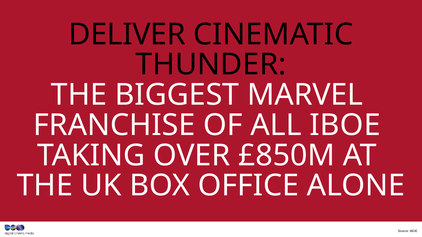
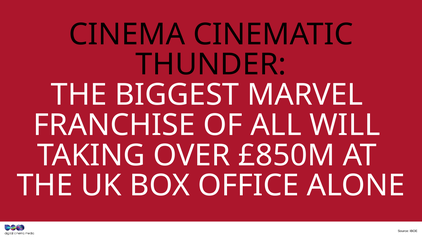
DELIVER: DELIVER -> CINEMA
ALL IBOE: IBOE -> WILL
